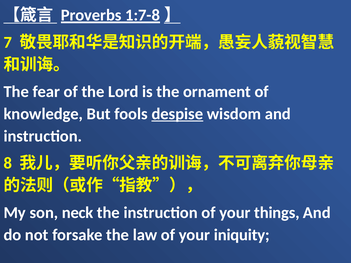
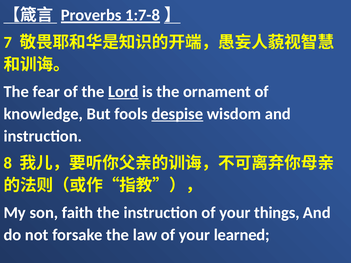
Lord underline: none -> present
neck: neck -> faith
iniquity: iniquity -> learned
